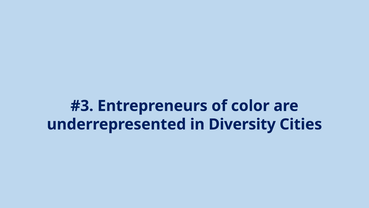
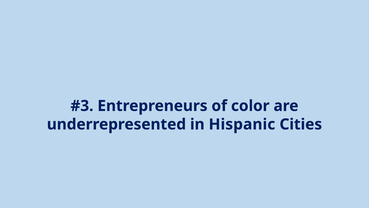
Diversity: Diversity -> Hispanic
